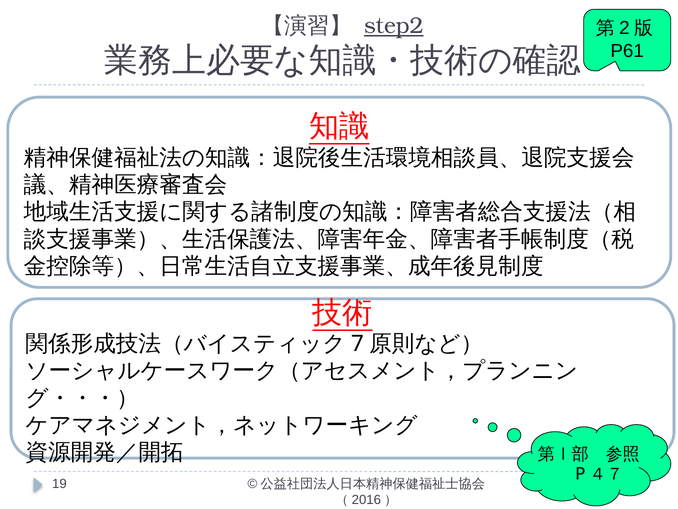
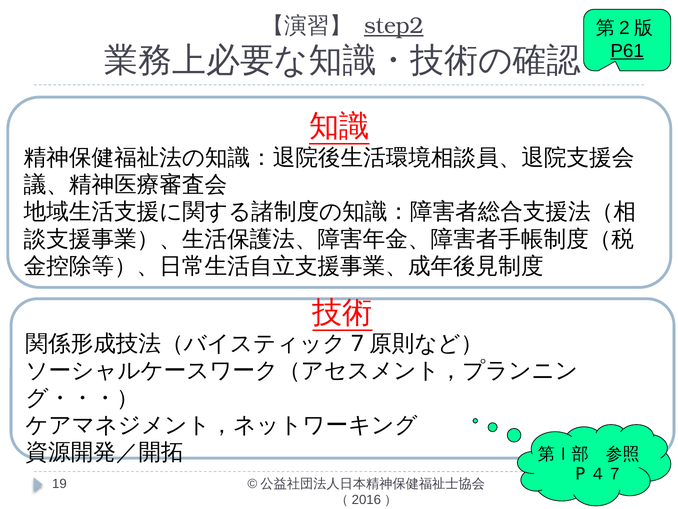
P61 underline: none -> present
